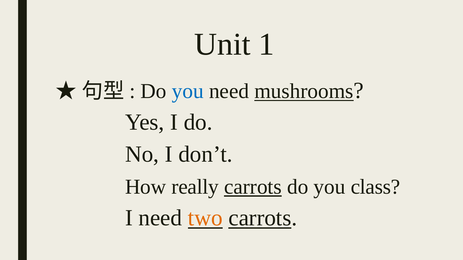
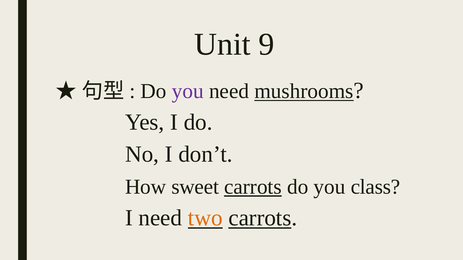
1: 1 -> 9
you at (188, 91) colour: blue -> purple
really: really -> sweet
